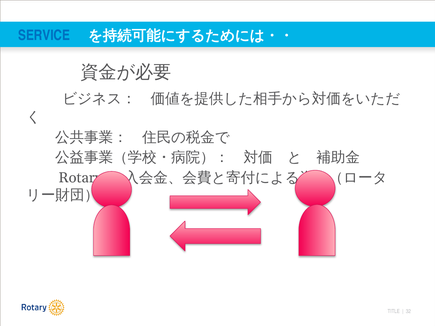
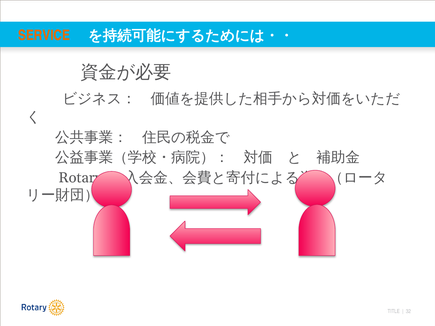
SERVICE colour: blue -> orange
